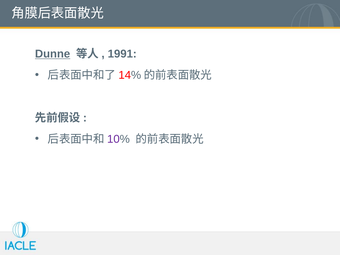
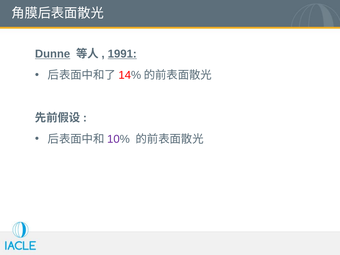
1991 underline: none -> present
